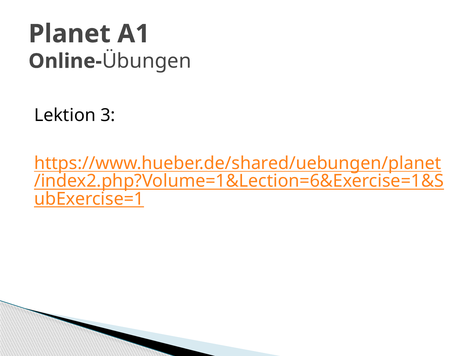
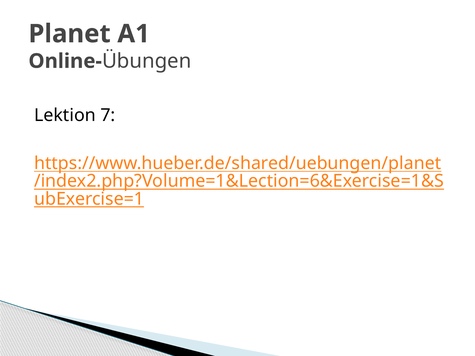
3: 3 -> 7
